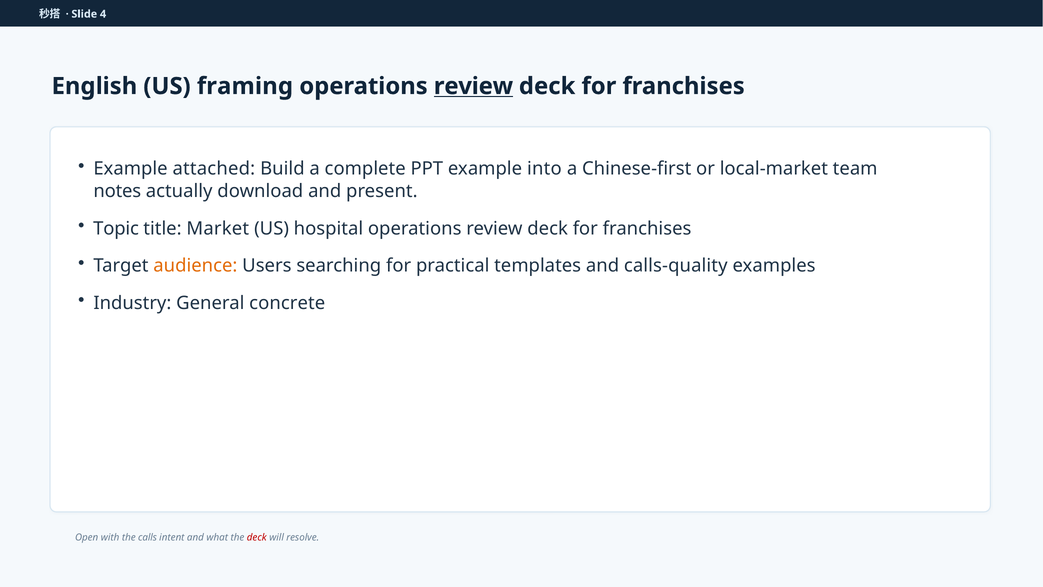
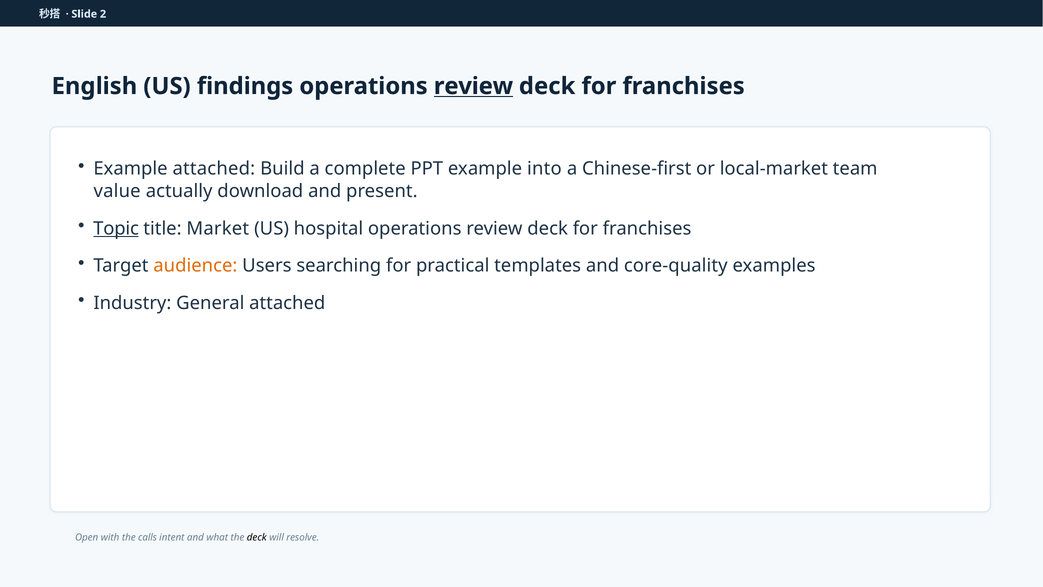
4: 4 -> 2
framing: framing -> findings
notes: notes -> value
Topic underline: none -> present
calls-quality: calls-quality -> core-quality
General concrete: concrete -> attached
deck at (257, 537) colour: red -> black
